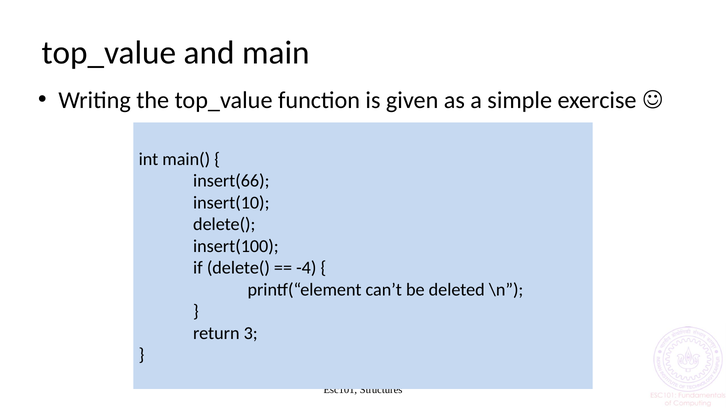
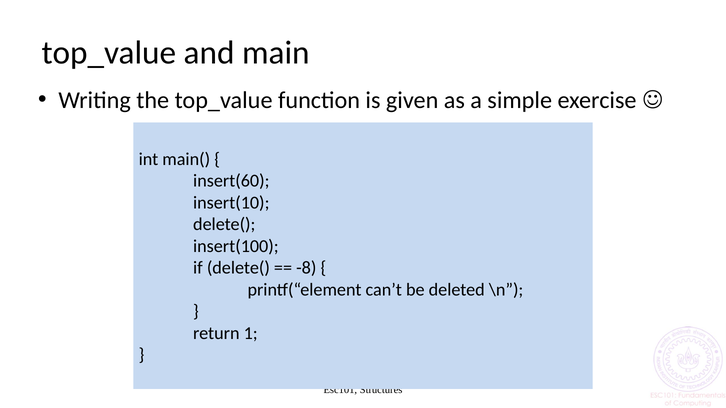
insert(66: insert(66 -> insert(60
-4: -4 -> -8
3: 3 -> 1
